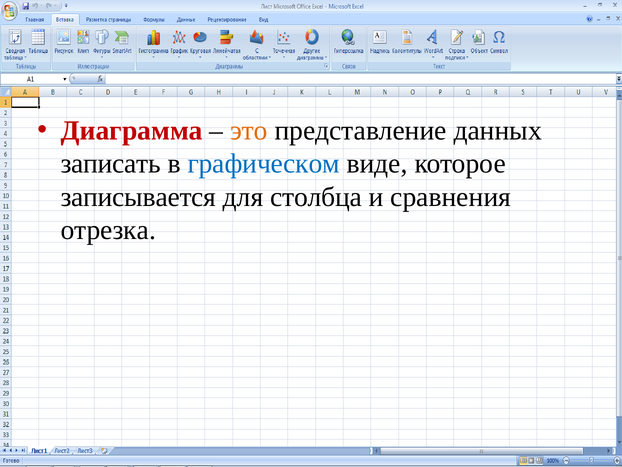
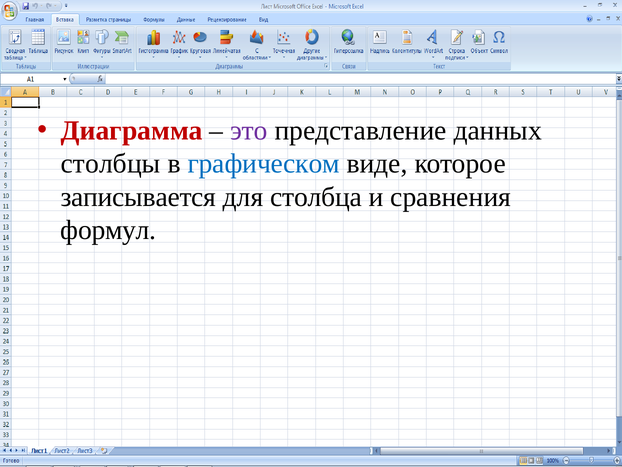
это colour: orange -> purple
записать: записать -> столбцы
отрезка: отрезка -> формул
